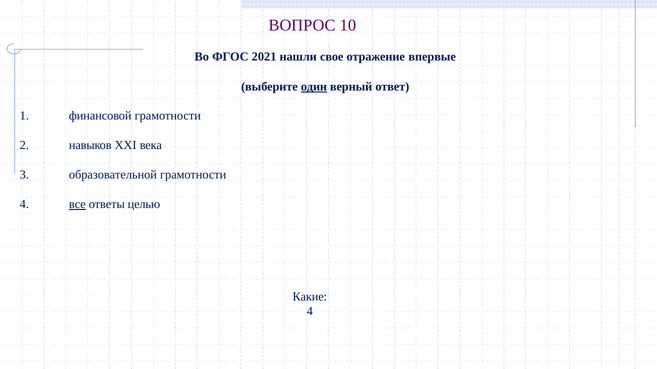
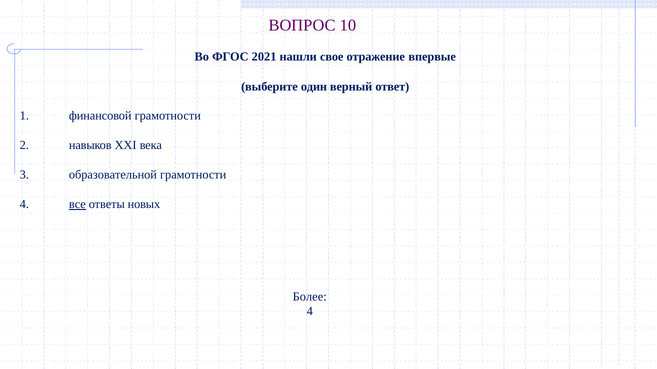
один underline: present -> none
целью: целью -> новых
Какие: Какие -> Более
